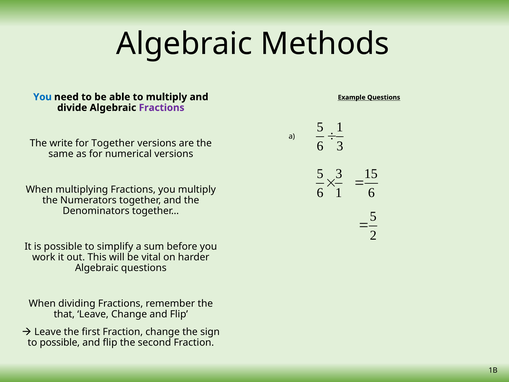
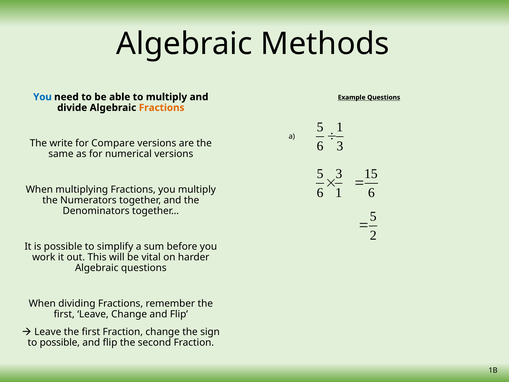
Fractions at (162, 108) colour: purple -> orange
for Together: Together -> Compare
that at (64, 314): that -> first
